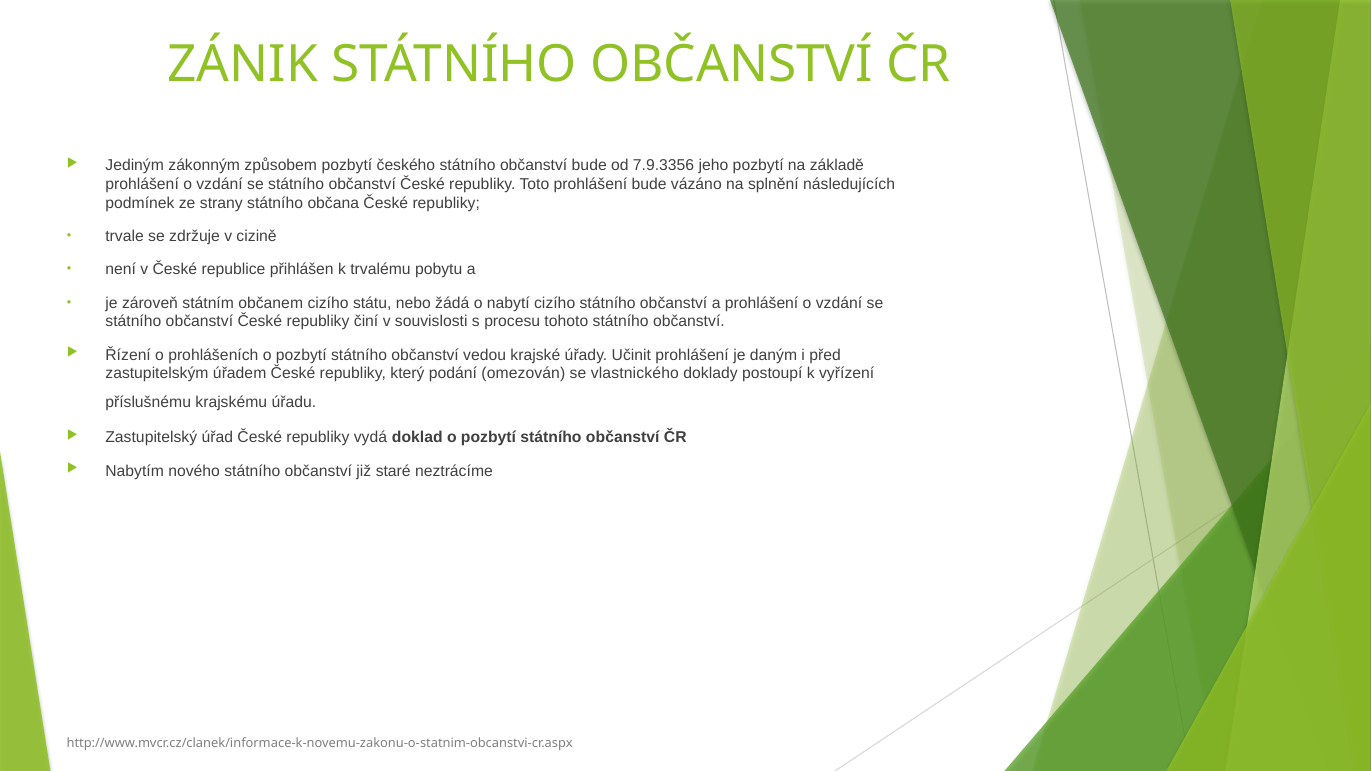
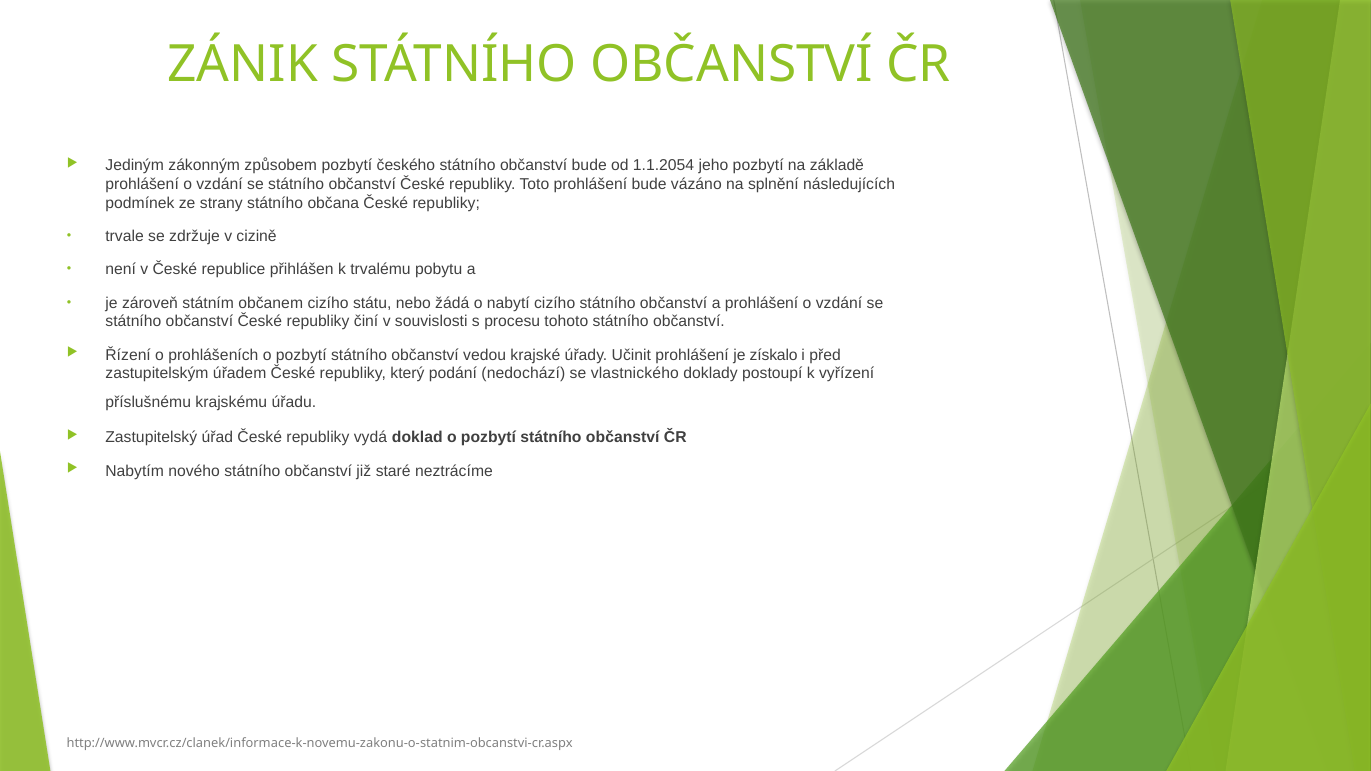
7.9.3356: 7.9.3356 -> 1.1.2054
daným: daným -> získalo
omezován: omezován -> nedochází
